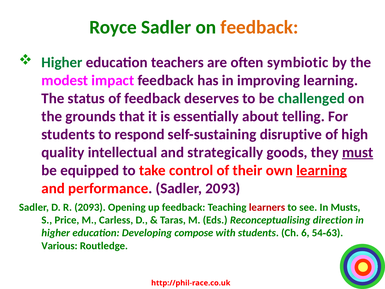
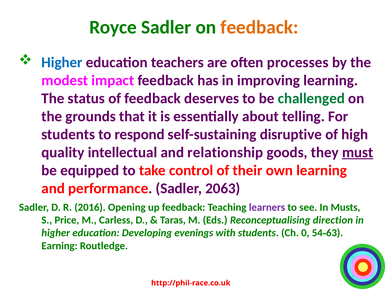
Higher at (62, 62) colour: green -> blue
symbiotic: symbiotic -> processes
strategically: strategically -> relationship
learning at (322, 170) underline: present -> none
Sadler 2093: 2093 -> 2063
R 2093: 2093 -> 2016
learners colour: red -> purple
compose: compose -> evenings
6: 6 -> 0
Various: Various -> Earning
